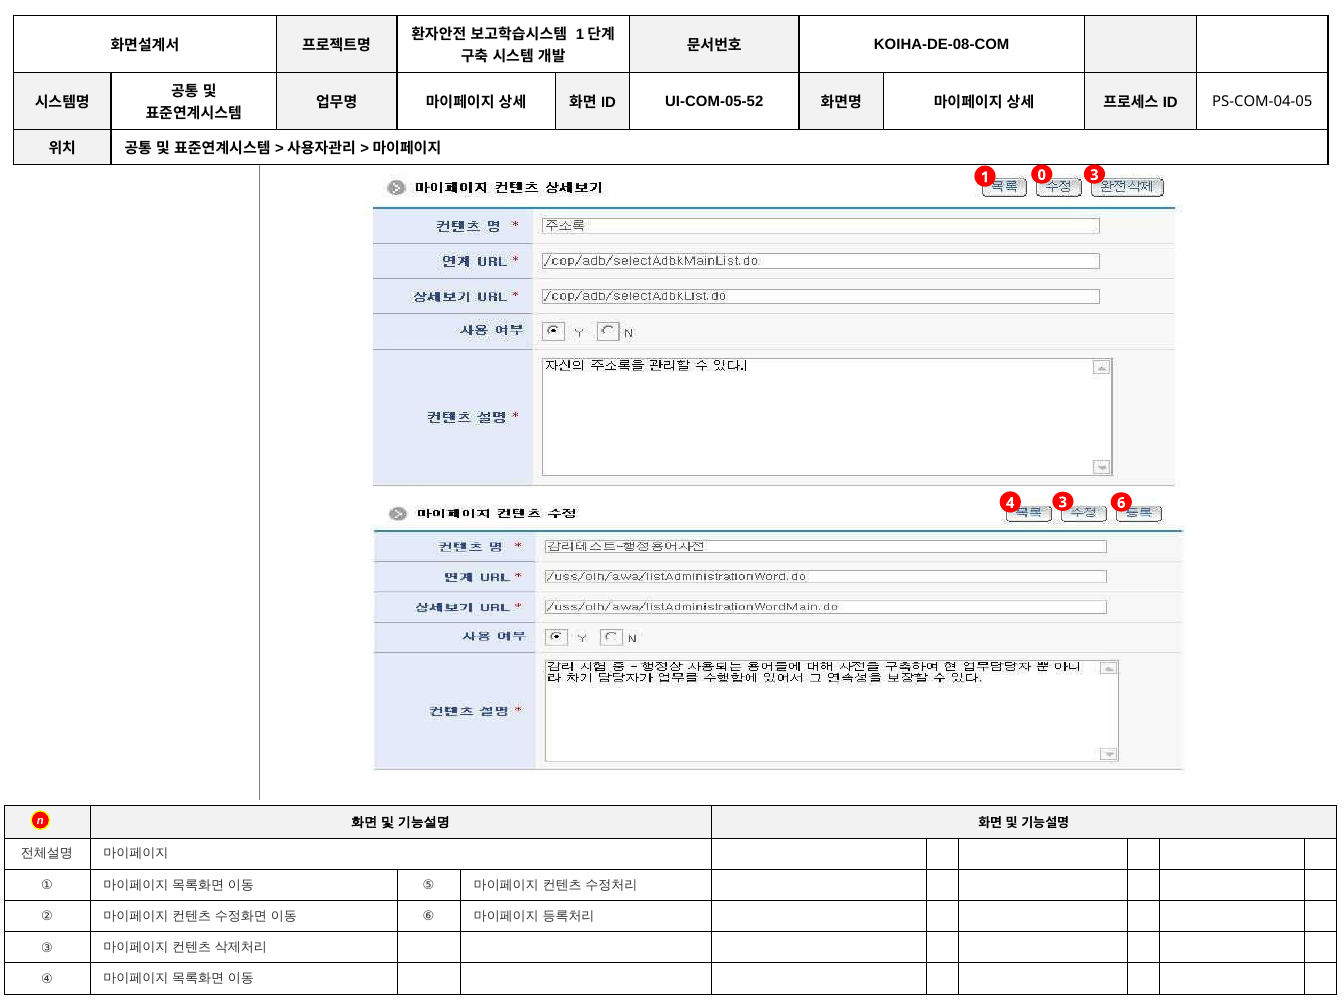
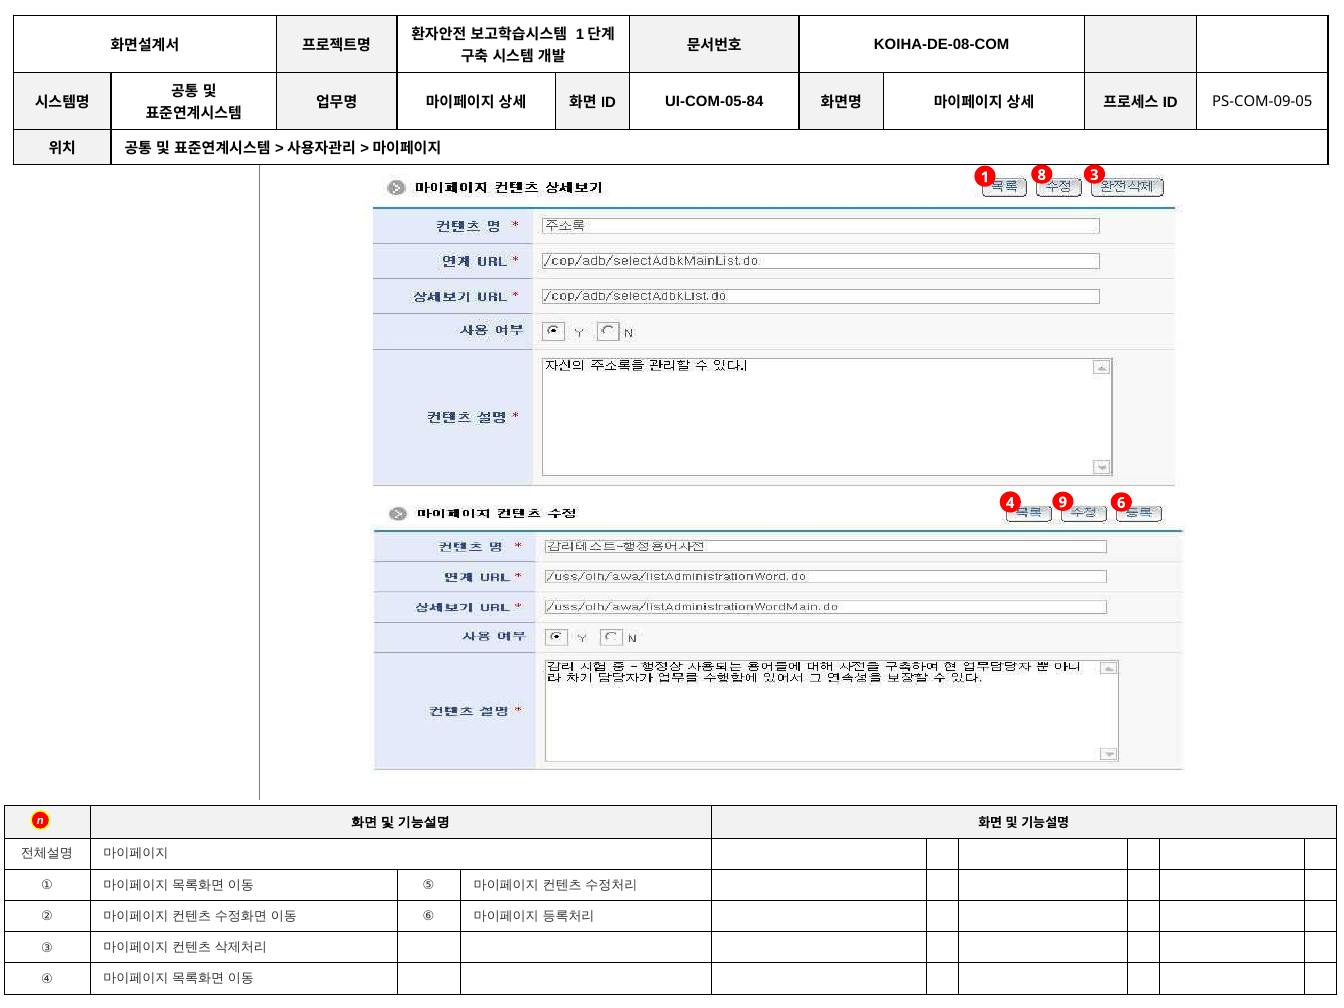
UI-COM-05-52: UI-COM-05-52 -> UI-COM-05-84
PS-COM-04-05: PS-COM-04-05 -> PS-COM-09-05
0: 0 -> 8
4 3: 3 -> 9
